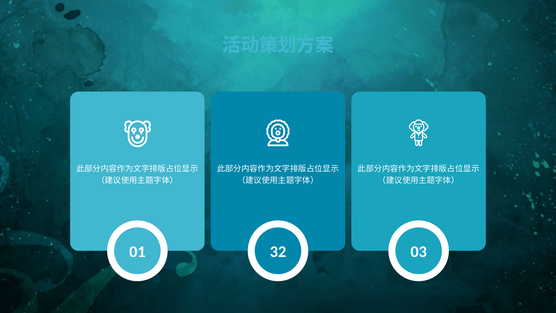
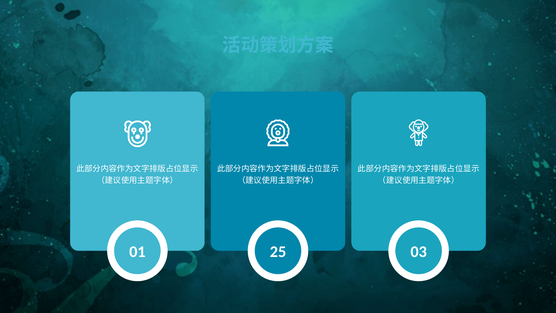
32: 32 -> 25
